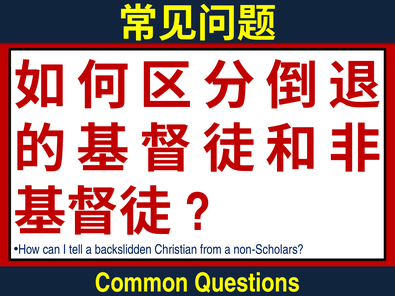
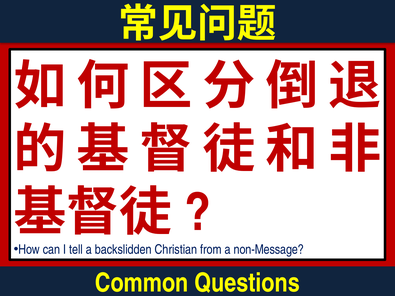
non-Scholars: non-Scholars -> non-Message
